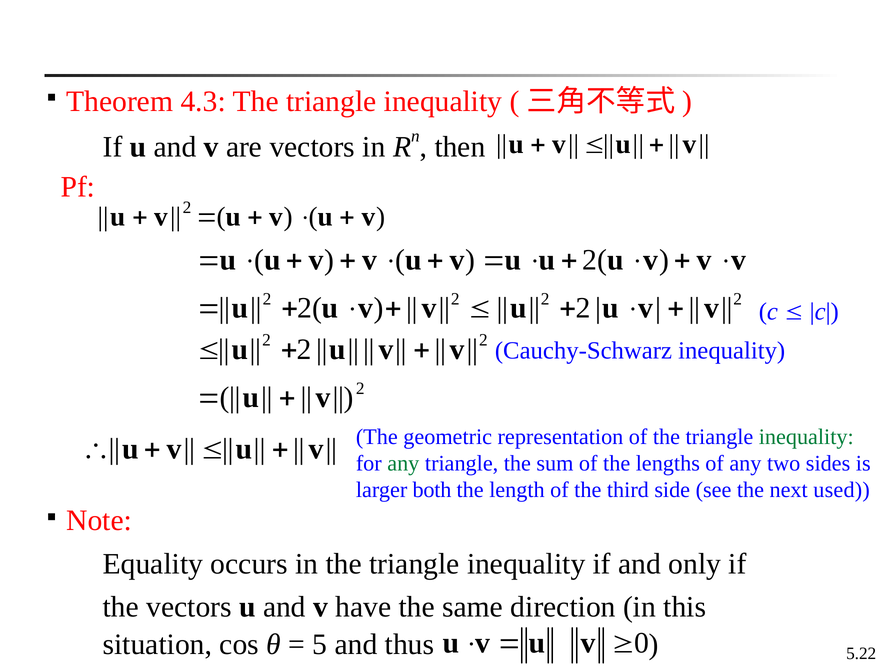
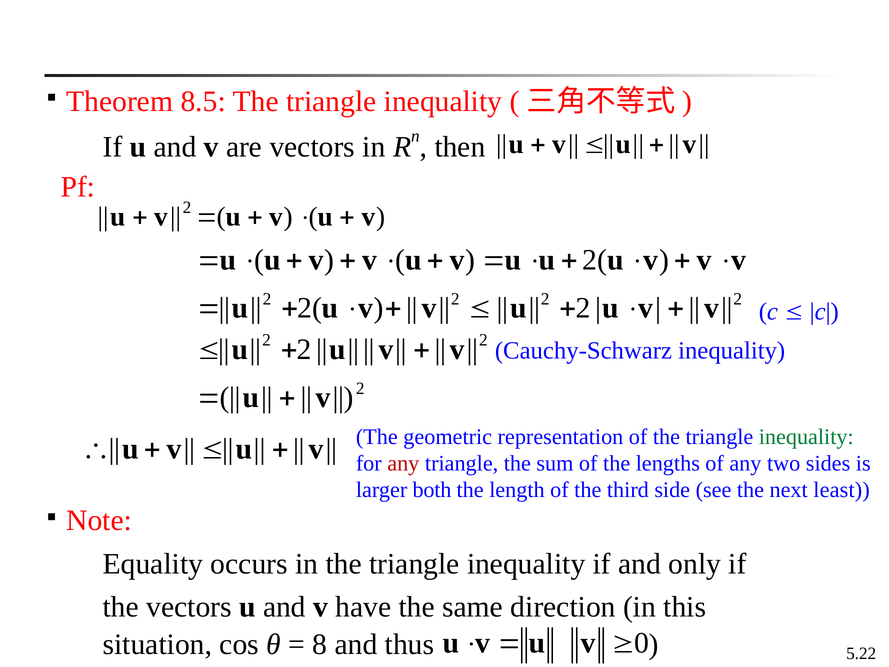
4.3: 4.3 -> 8.5
any at (403, 463) colour: green -> red
used: used -> least
5: 5 -> 8
